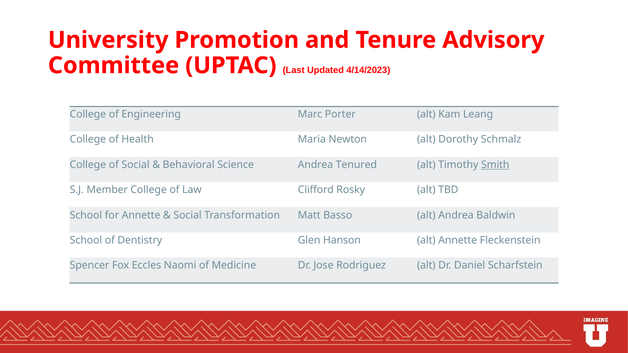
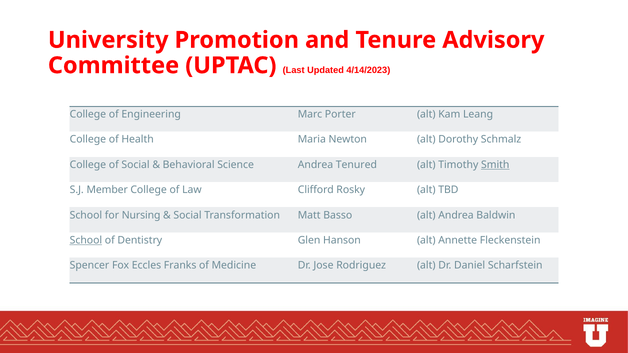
for Annette: Annette -> Nursing
School at (86, 240) underline: none -> present
Naomi: Naomi -> Franks
